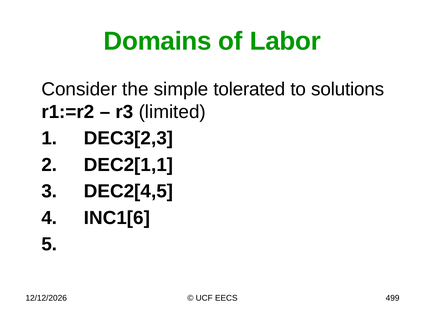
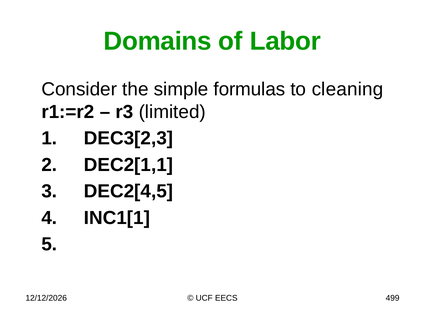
tolerated: tolerated -> formulas
solutions: solutions -> cleaning
INC1[6: INC1[6 -> INC1[1
